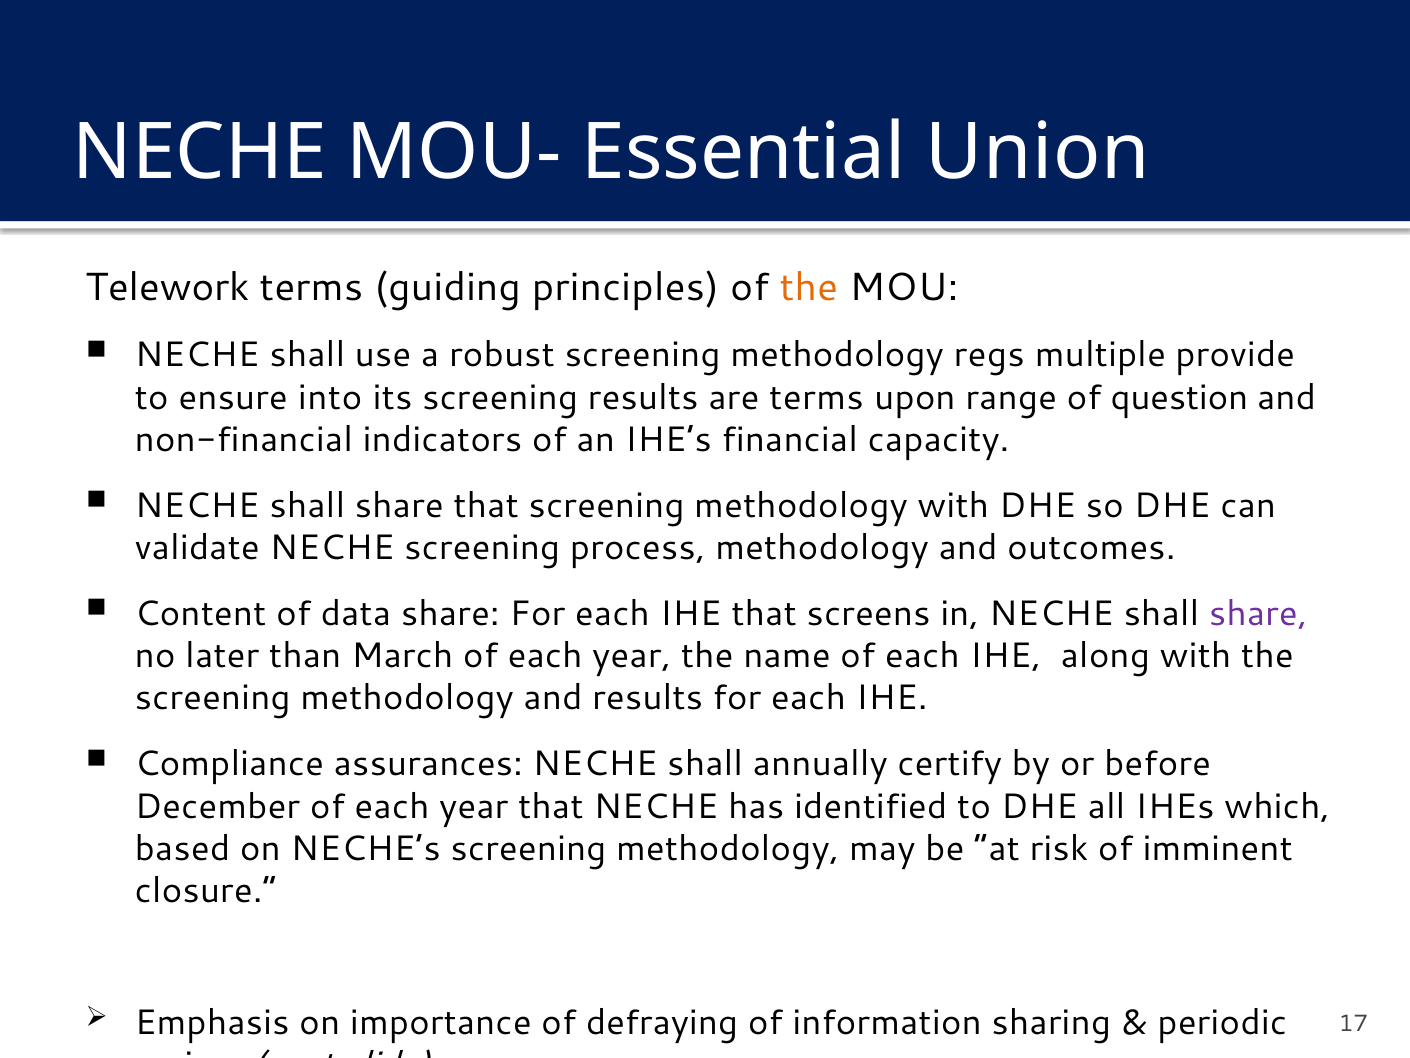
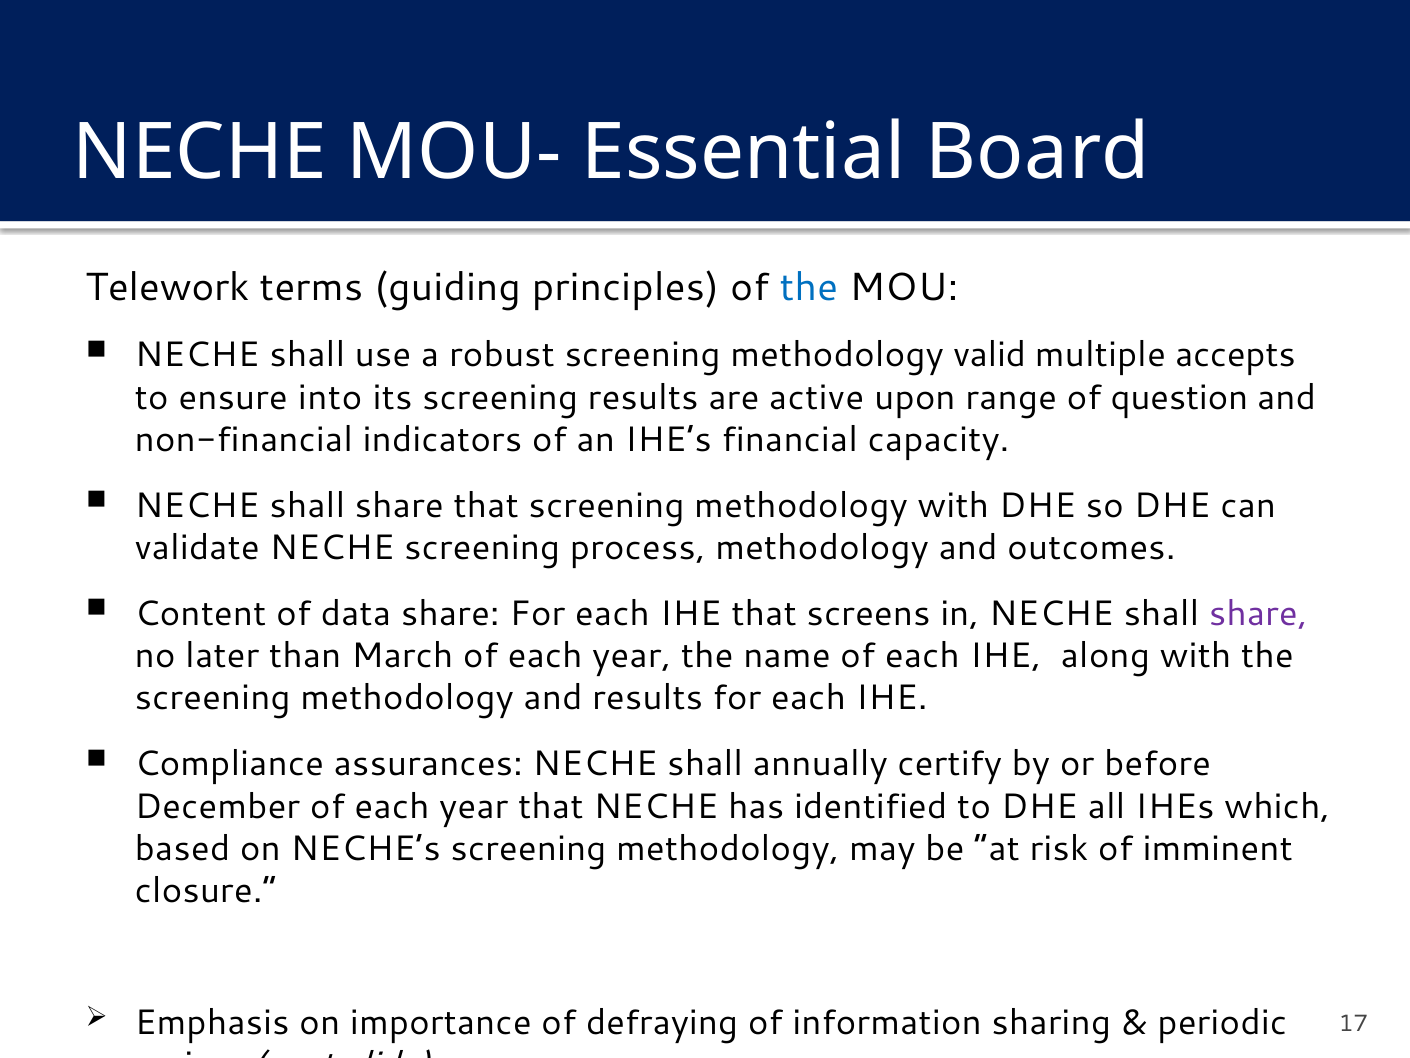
Union: Union -> Board
the at (809, 287) colour: orange -> blue
regs: regs -> valid
provide: provide -> accepts
are terms: terms -> active
